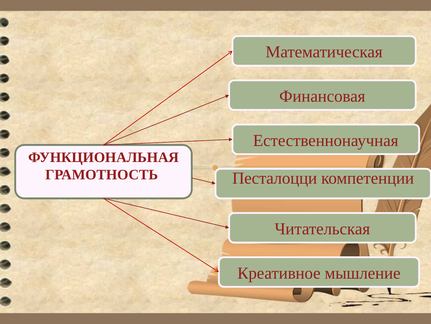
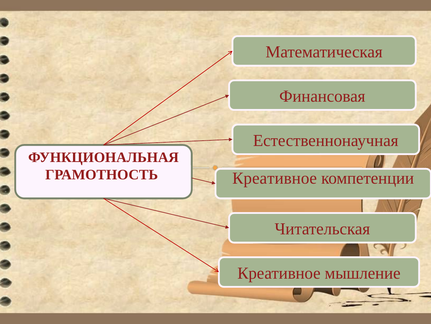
Песталоцци at (275, 178): Песталоцци -> Креативное
